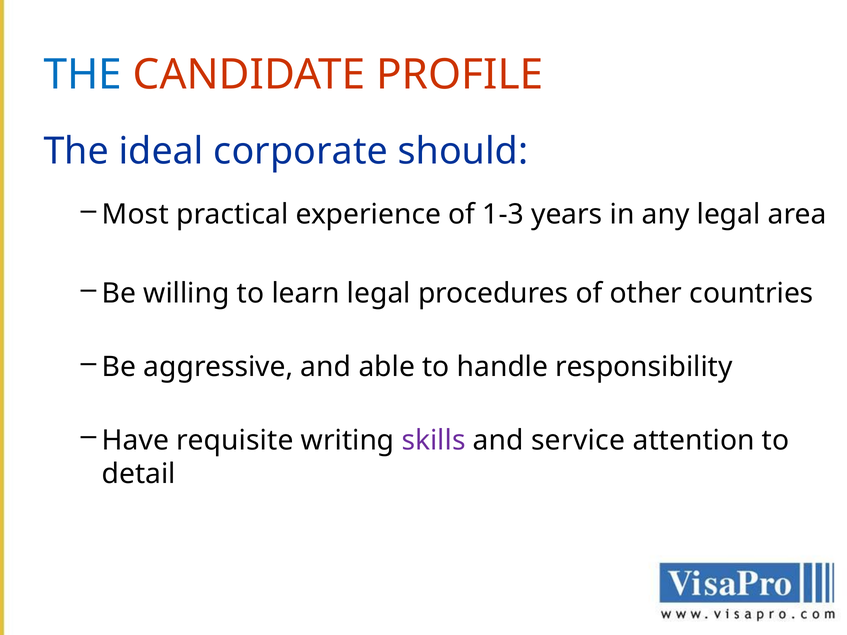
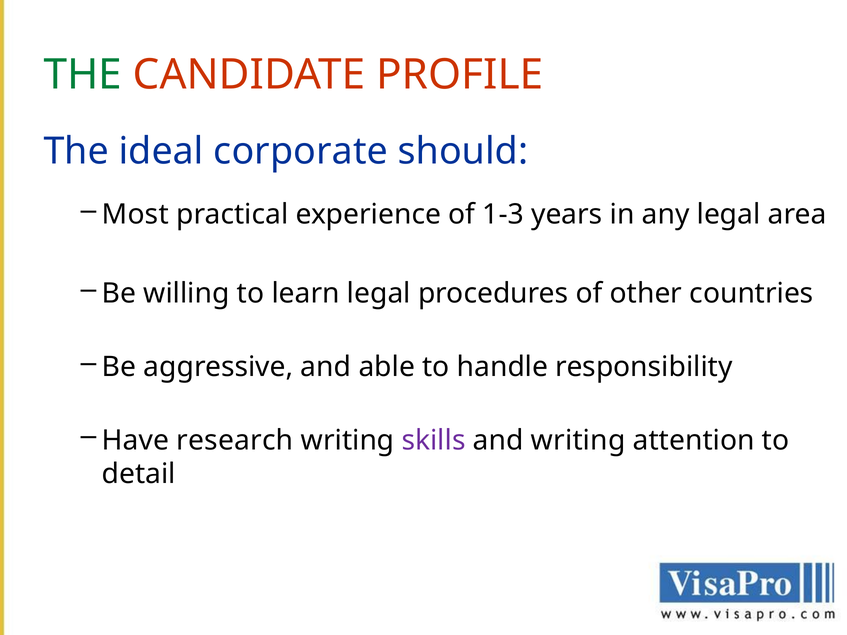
THE at (83, 75) colour: blue -> green
requisite: requisite -> research
and service: service -> writing
